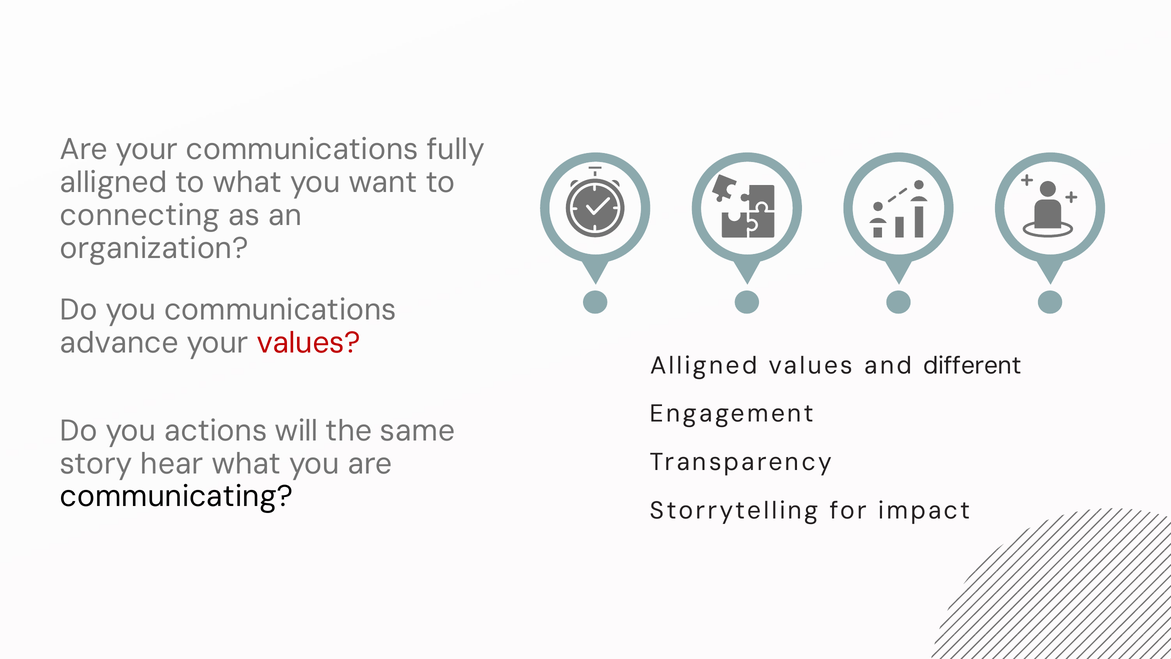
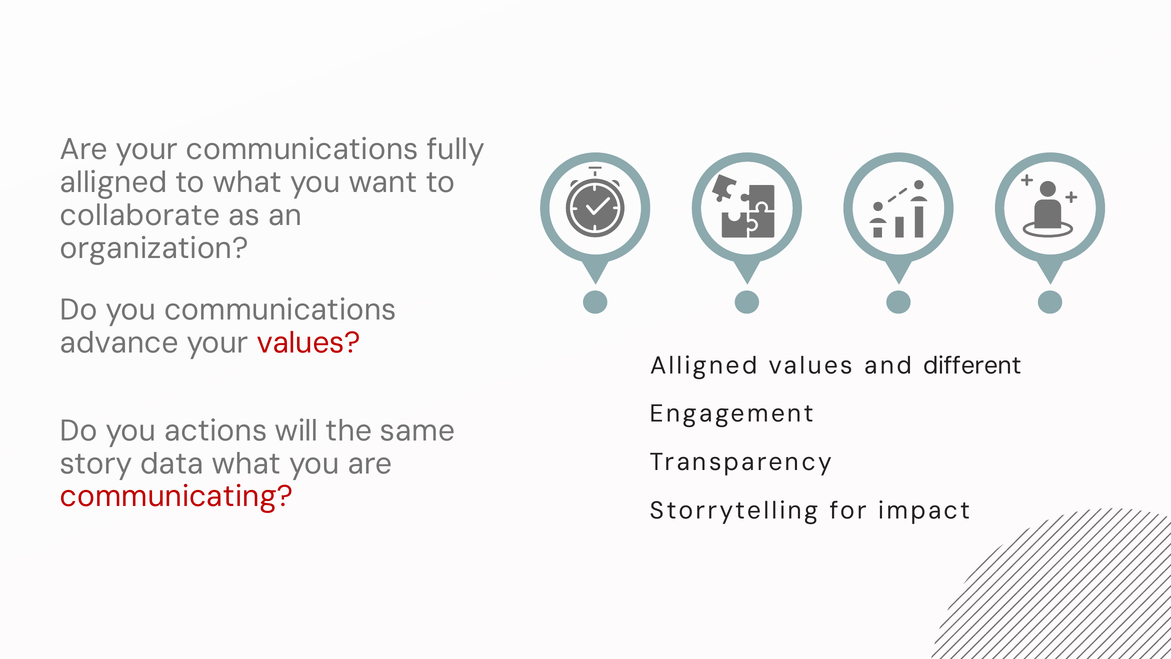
connecting: connecting -> collaborate
hear: hear -> data
communicating colour: black -> red
